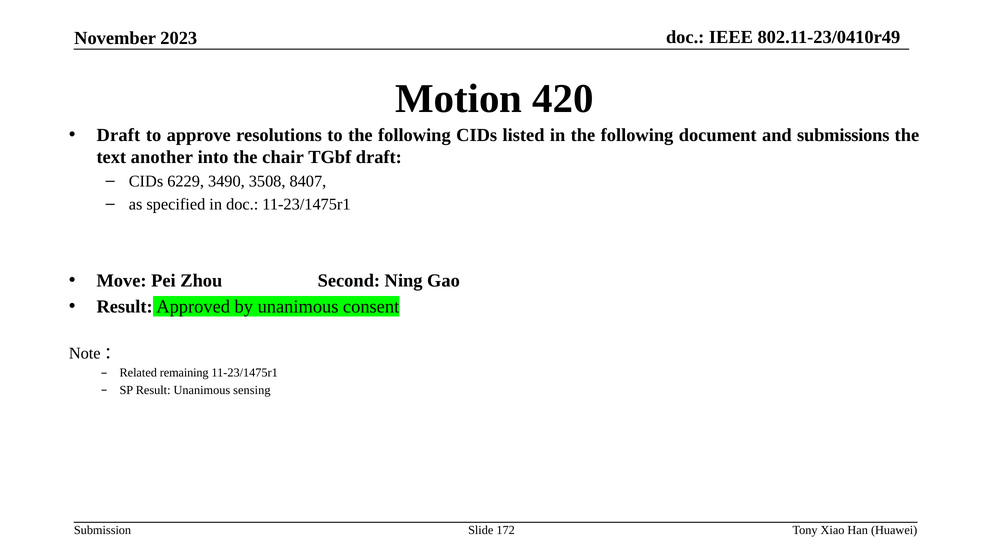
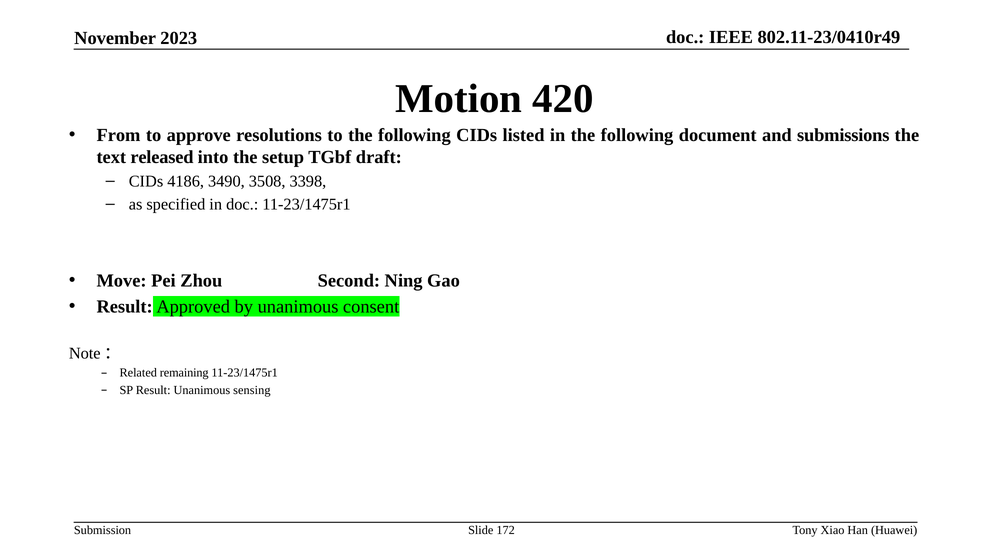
Draft at (118, 135): Draft -> From
another: another -> released
chair: chair -> setup
6229: 6229 -> 4186
8407: 8407 -> 3398
